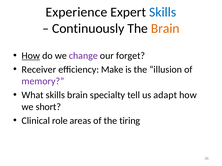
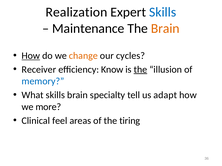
Experience: Experience -> Realization
Continuously: Continuously -> Maintenance
change colour: purple -> orange
forget: forget -> cycles
Make: Make -> Know
the at (140, 70) underline: none -> present
memory colour: purple -> blue
short: short -> more
role: role -> feel
